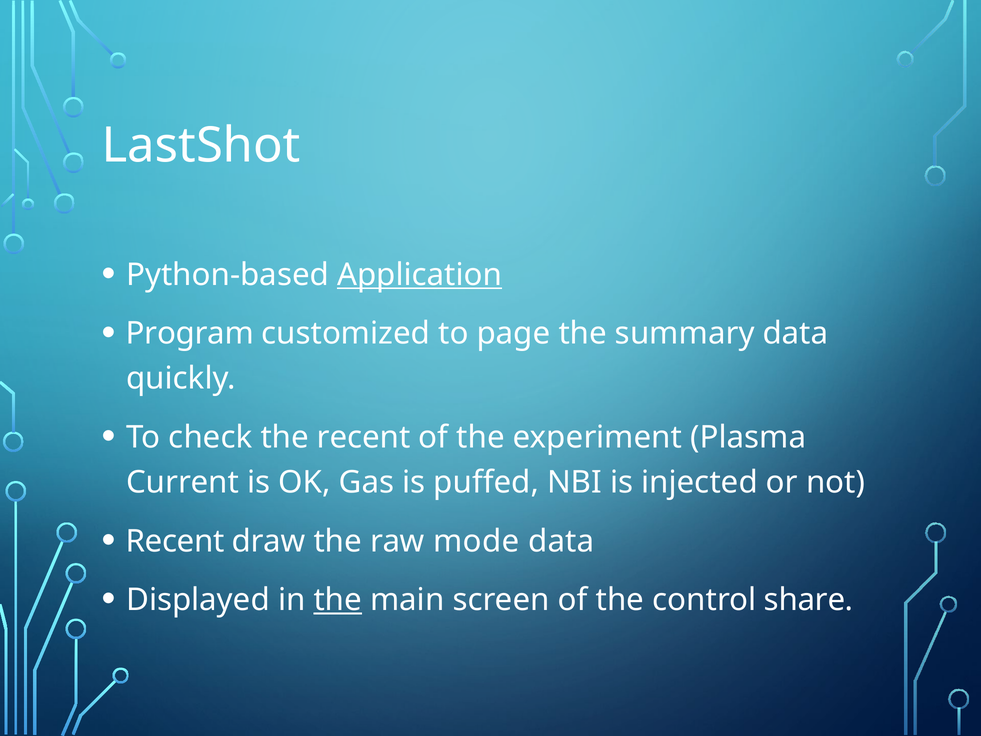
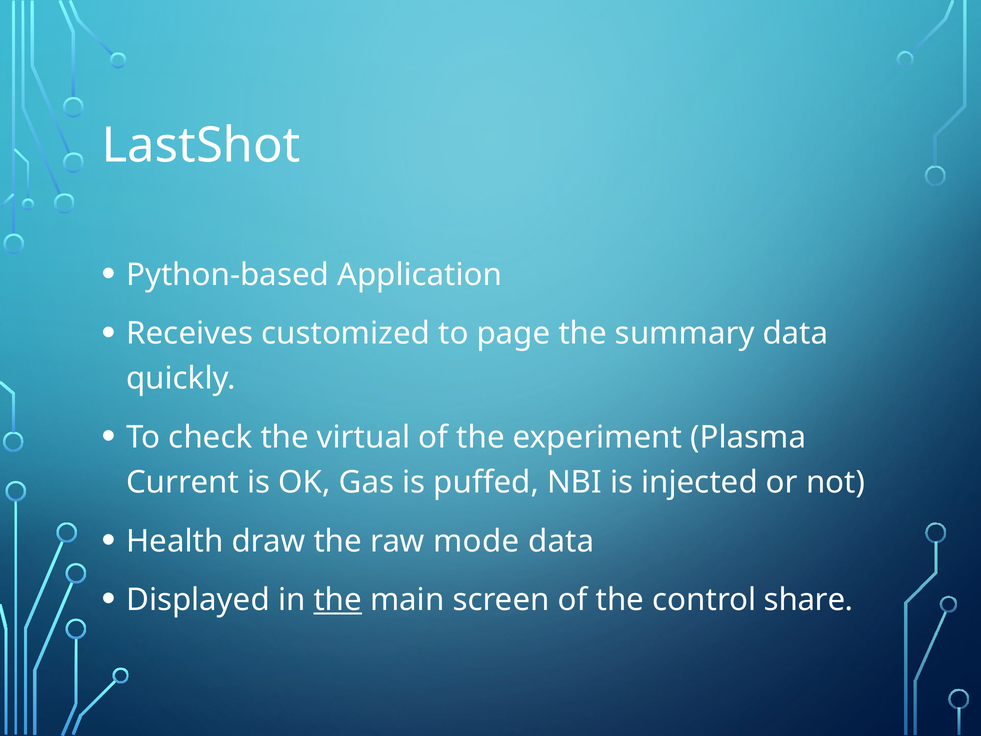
Application underline: present -> none
Program: Program -> Receives
the recent: recent -> virtual
Recent at (175, 541): Recent -> Health
